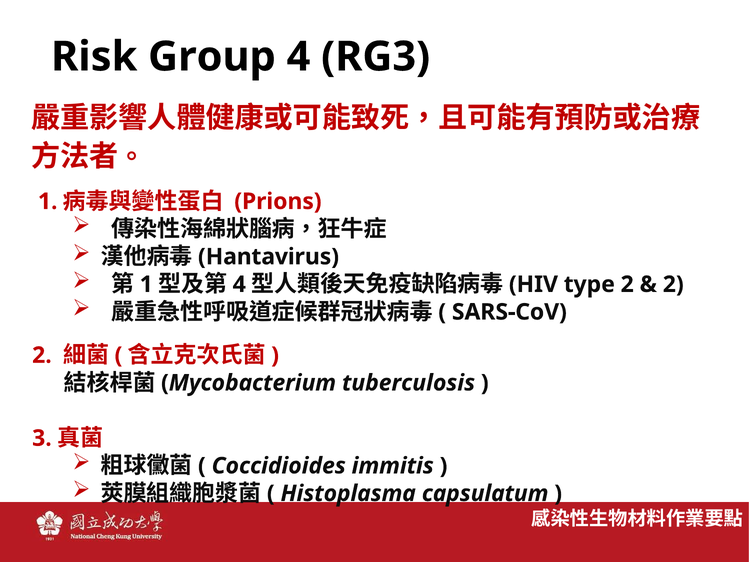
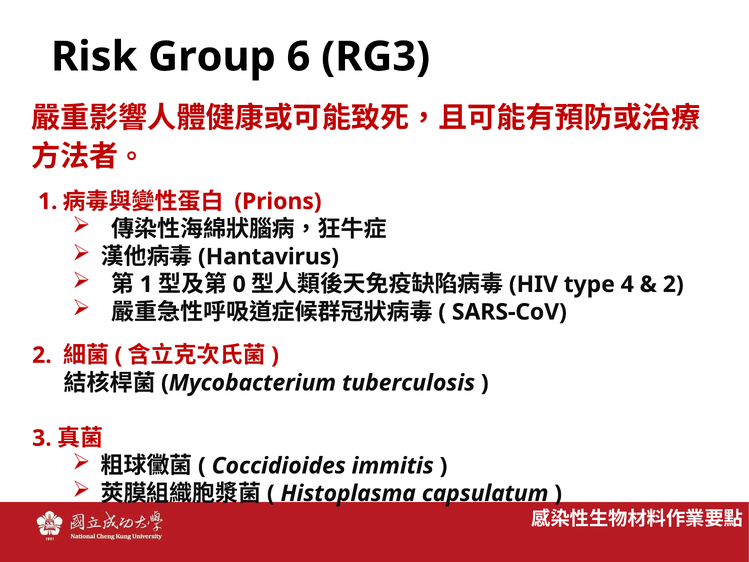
Group 4: 4 -> 6
4 at (239, 284): 4 -> 0
type 2: 2 -> 4
